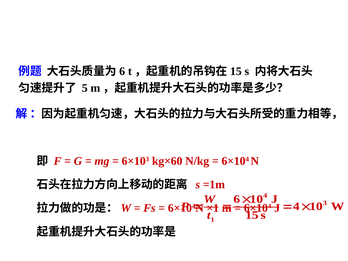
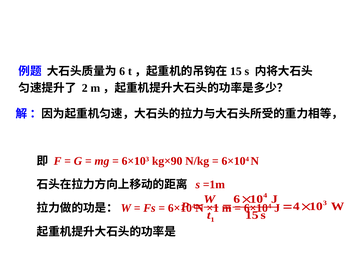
5: 5 -> 2
kg×60: kg×60 -> kg×90
